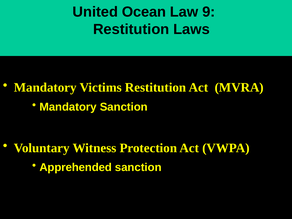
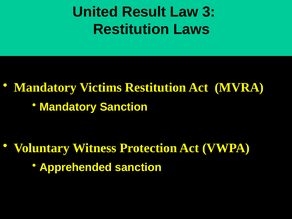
Ocean: Ocean -> Result
9: 9 -> 3
